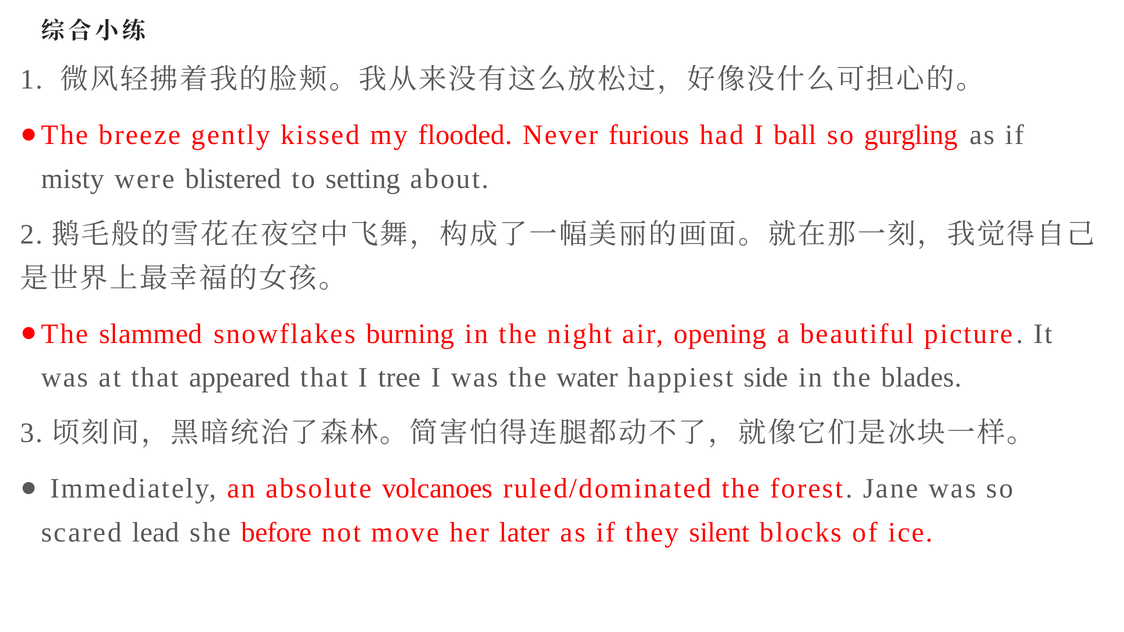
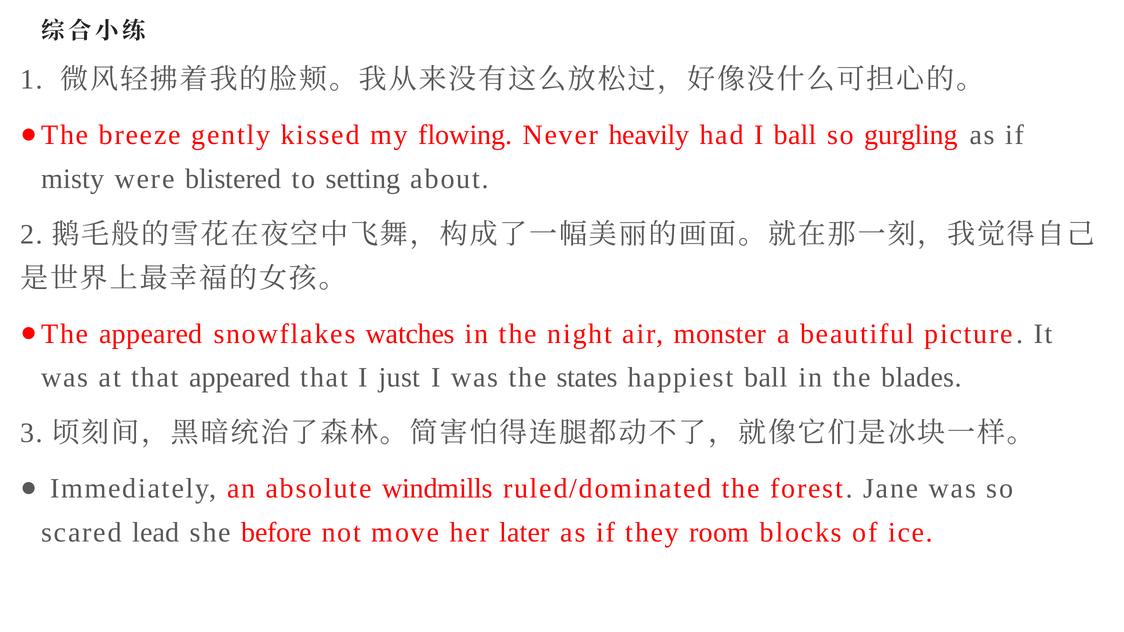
flooded: flooded -> flowing
furious: furious -> heavily
slammed at (151, 334): slammed -> appeared
burning: burning -> watches
opening: opening -> monster
tree: tree -> just
water: water -> states
happiest side: side -> ball
volcanoes: volcanoes -> windmills
silent: silent -> room
